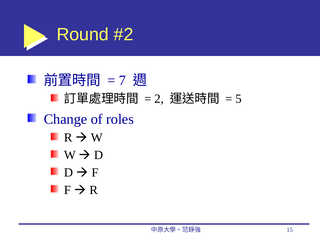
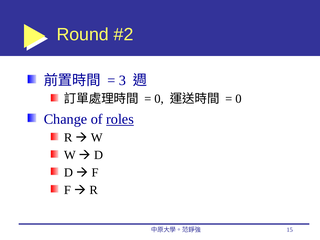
7: 7 -> 3
2 at (159, 99): 2 -> 0
5 at (238, 99): 5 -> 0
roles underline: none -> present
